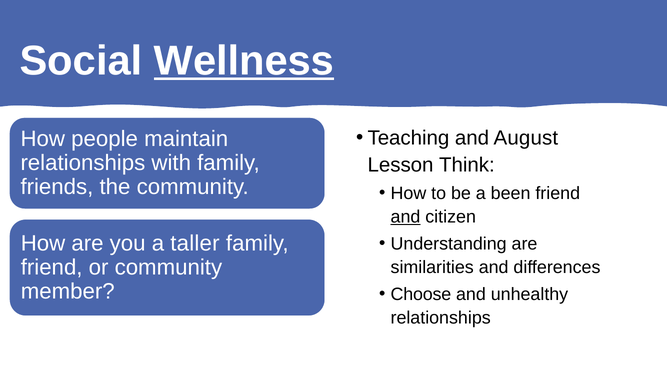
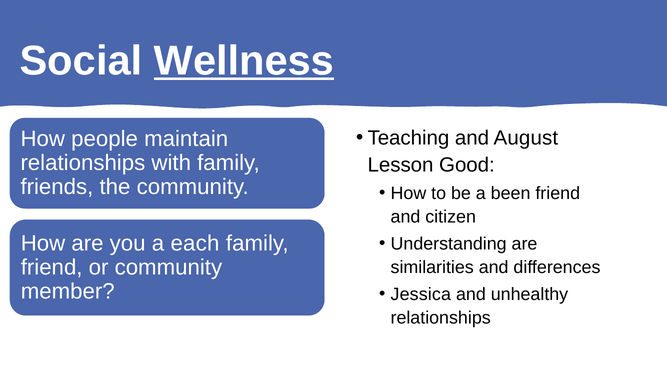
Think: Think -> Good
and at (406, 217) underline: present -> none
taller: taller -> each
Choose: Choose -> Jessica
